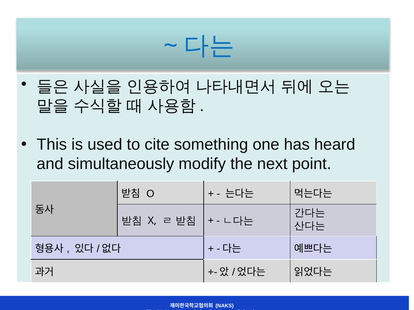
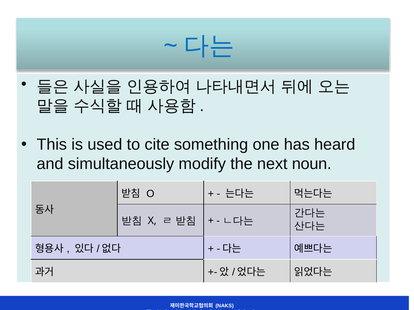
point: point -> noun
